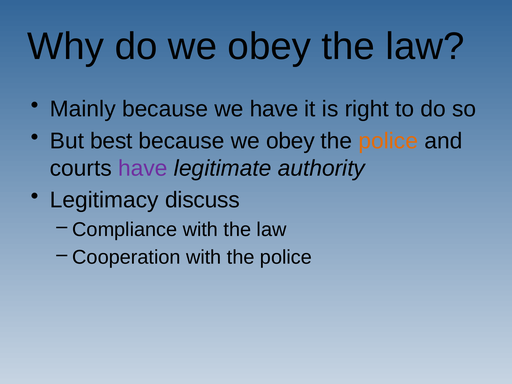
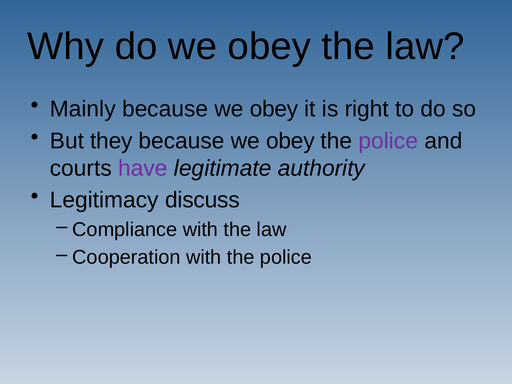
Mainly because we have: have -> obey
best: best -> they
police at (388, 141) colour: orange -> purple
